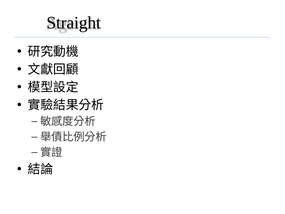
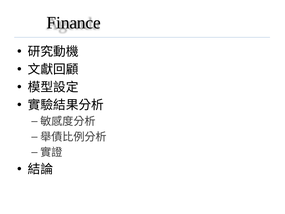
Straight: Straight -> Finance
